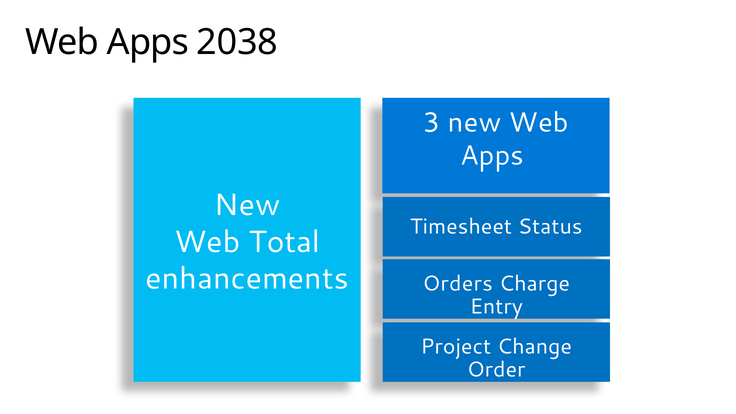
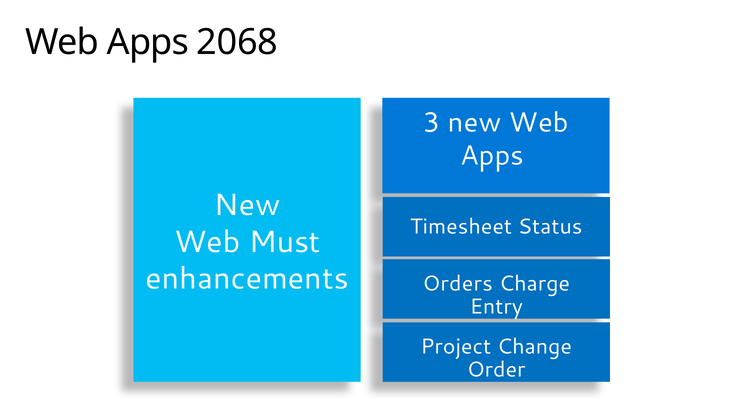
2038: 2038 -> 2068
Total: Total -> Must
